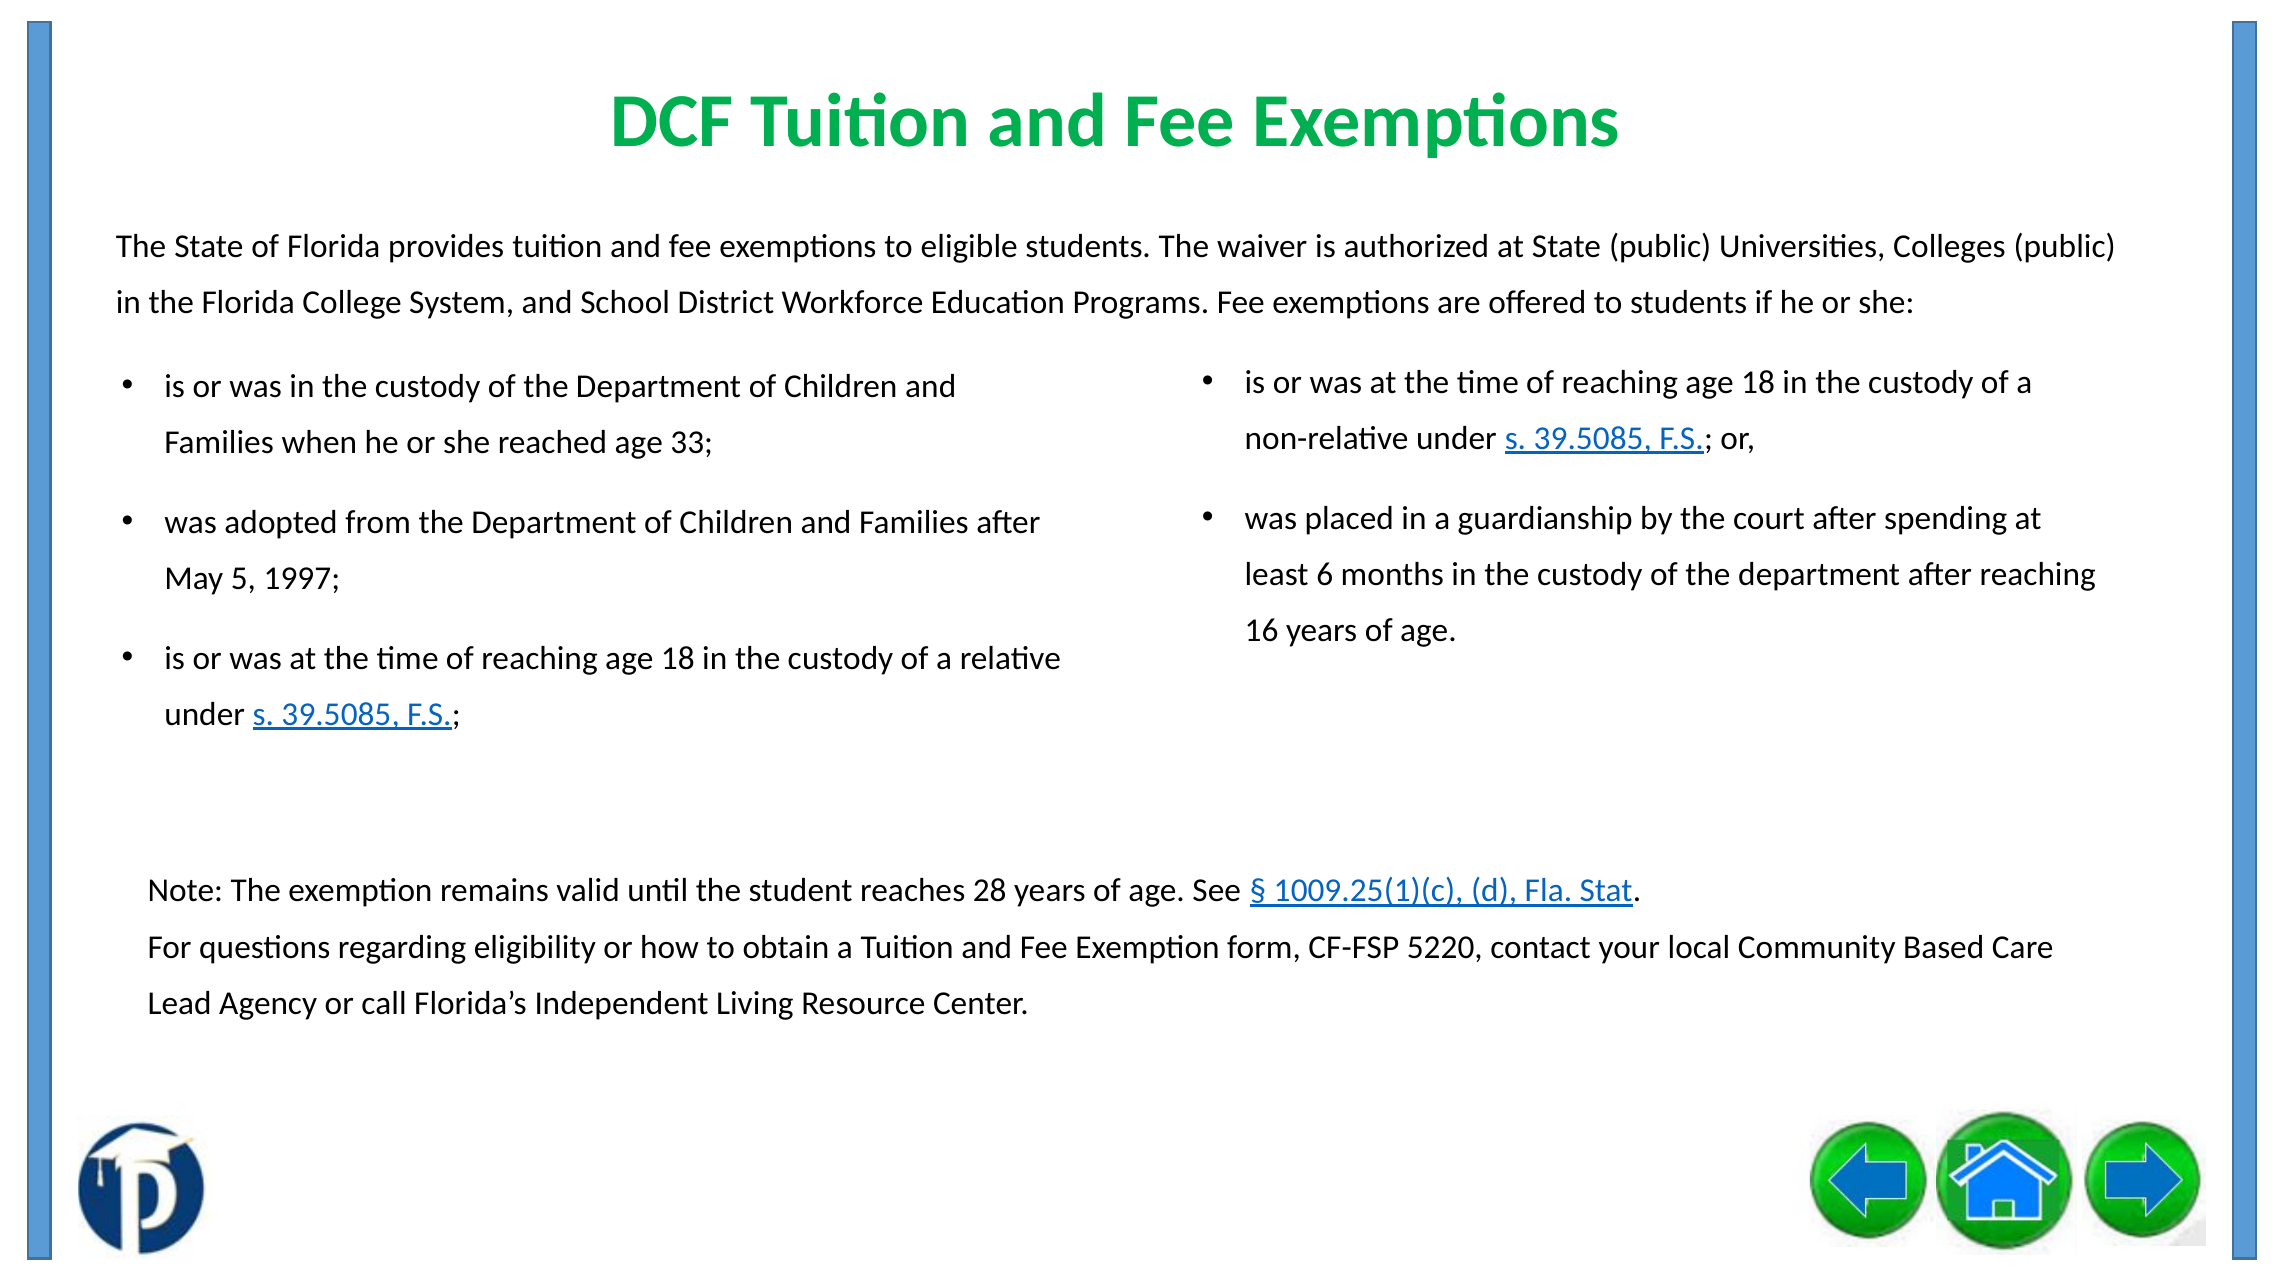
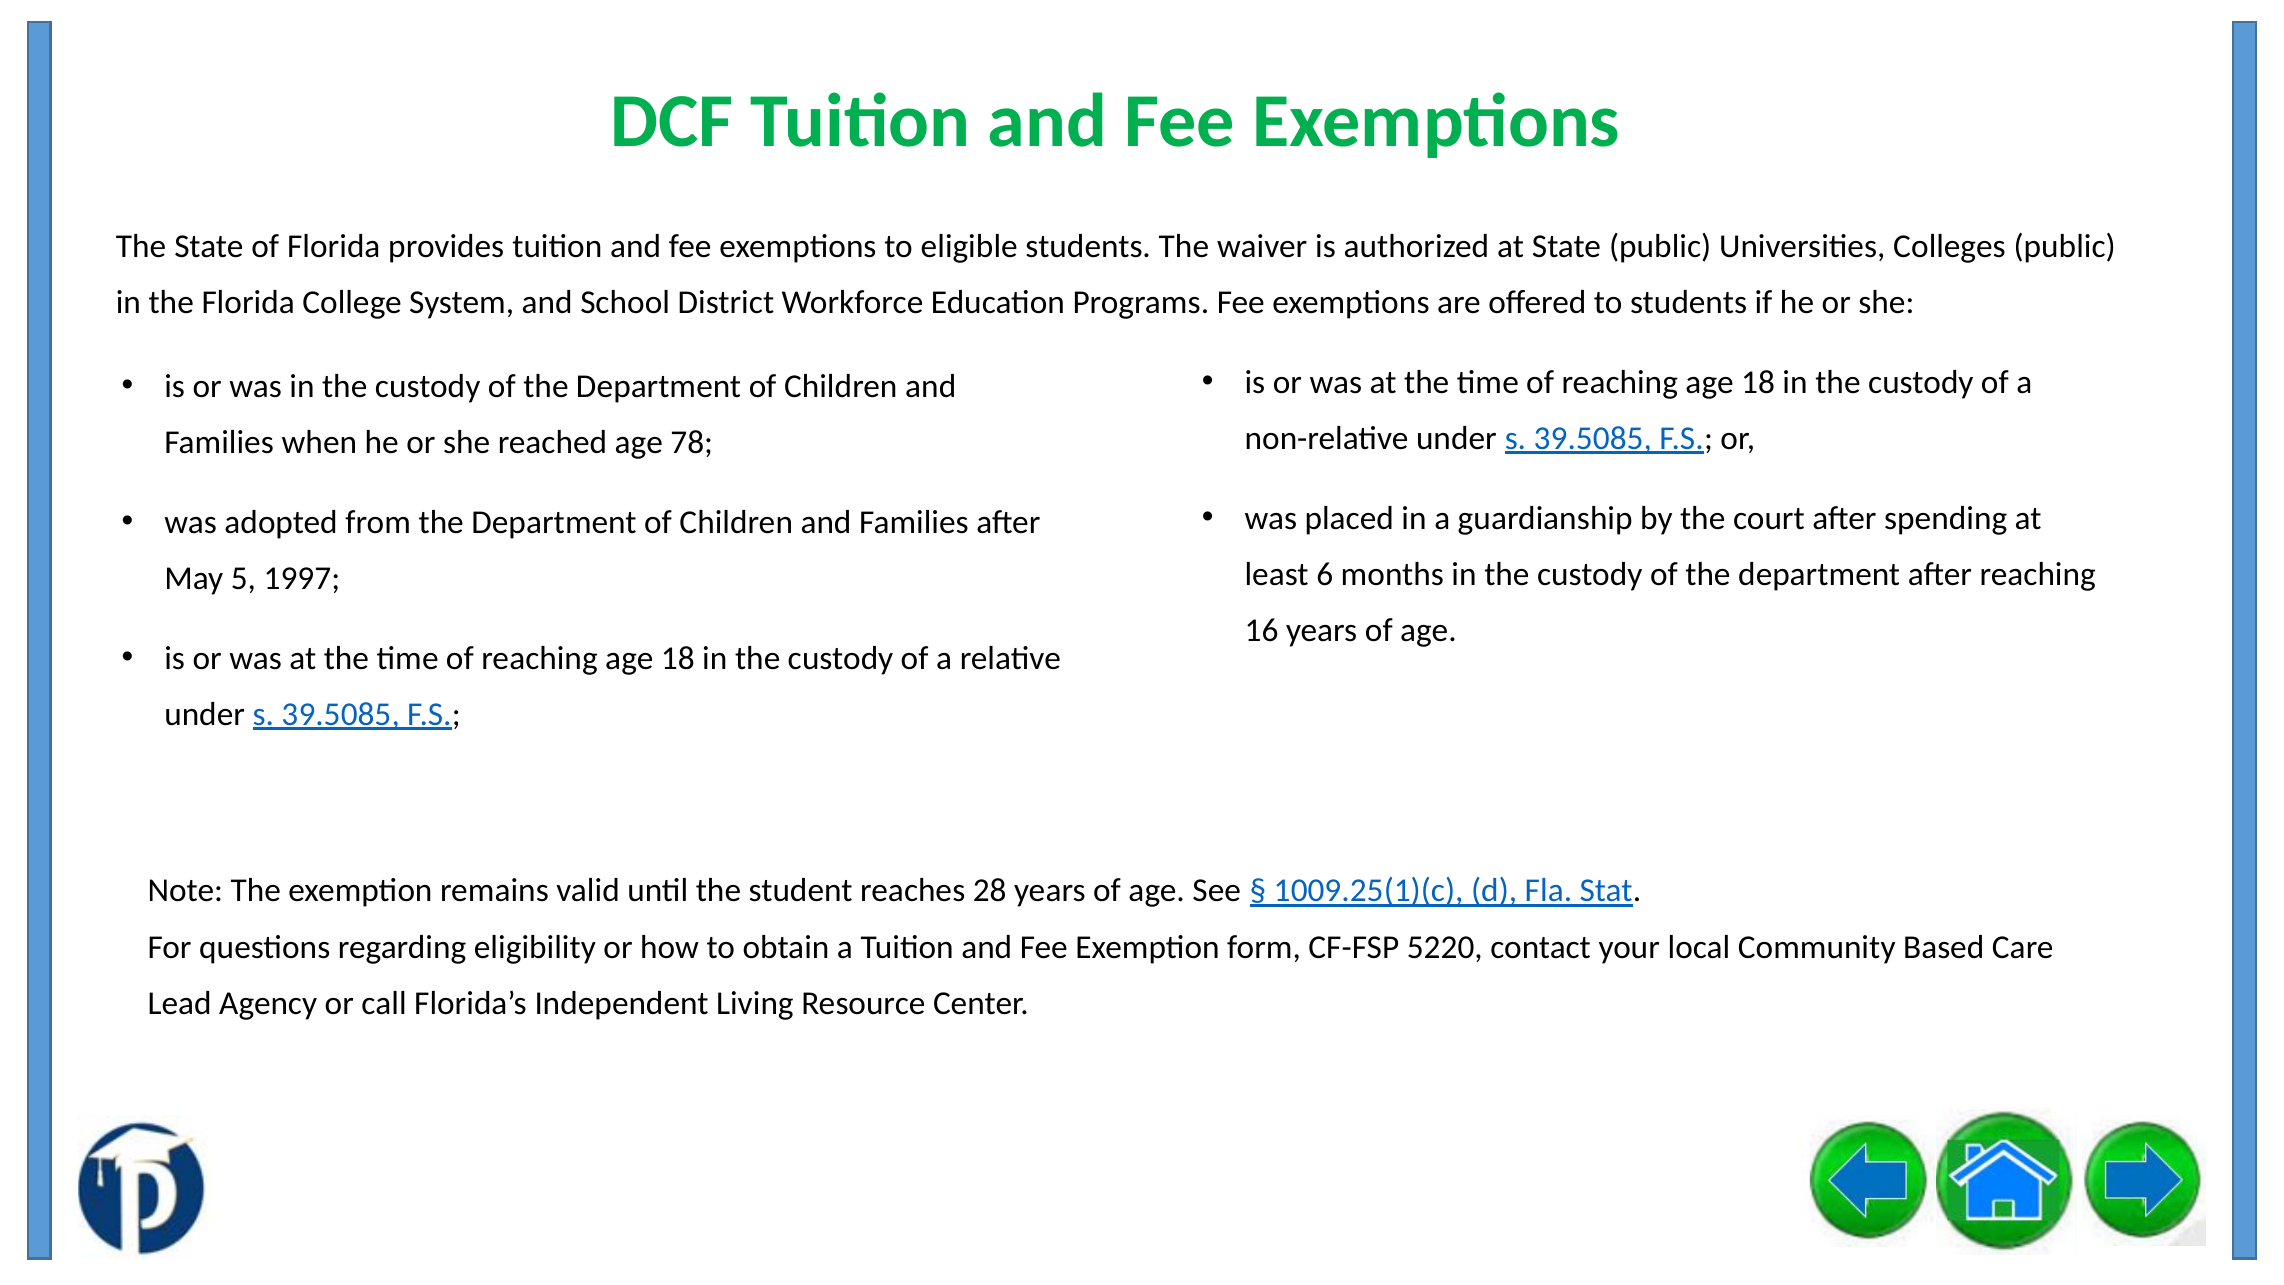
33: 33 -> 78
